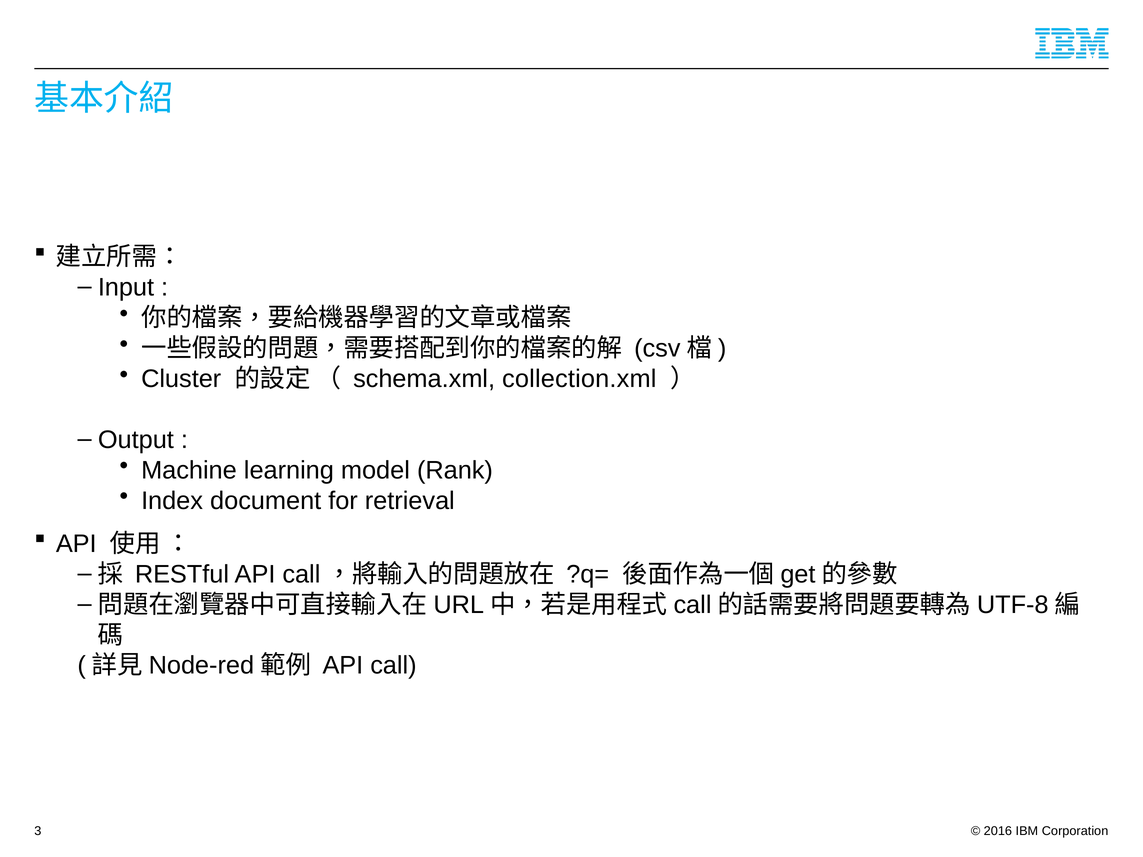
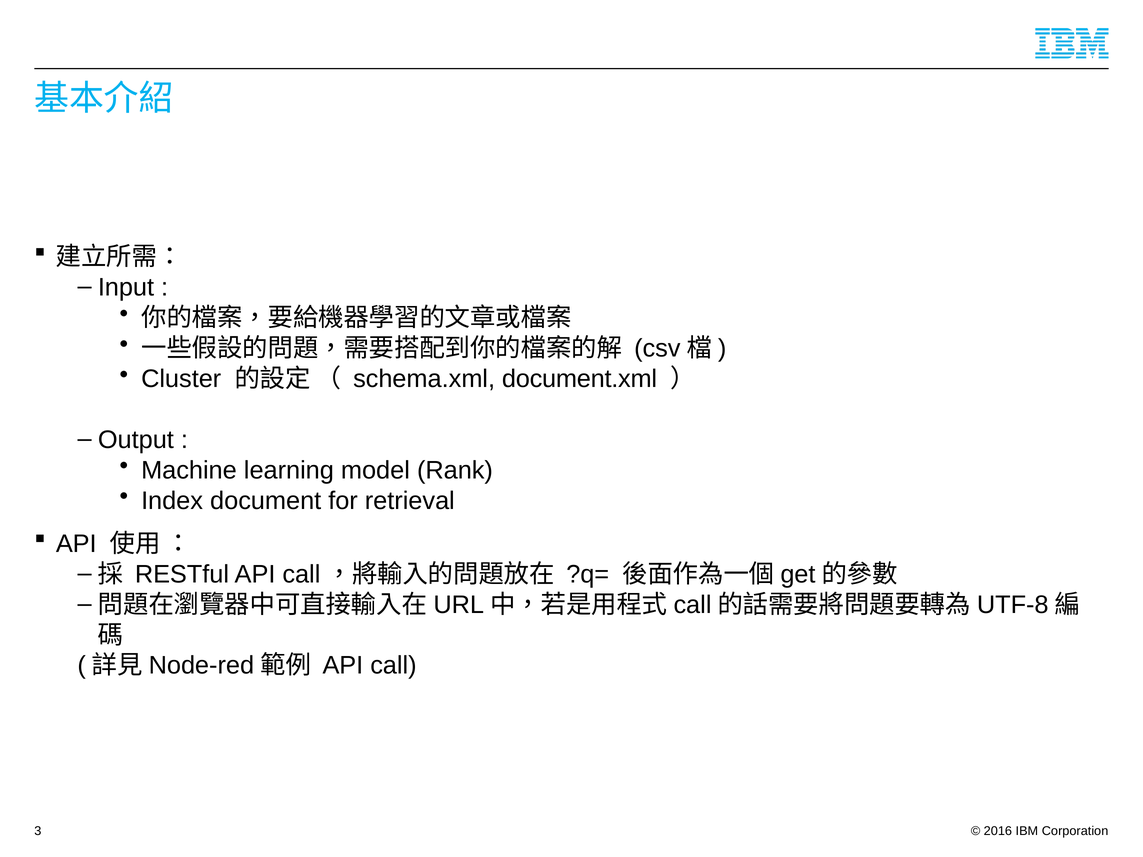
collection.xml: collection.xml -> document.xml
